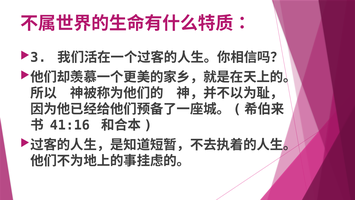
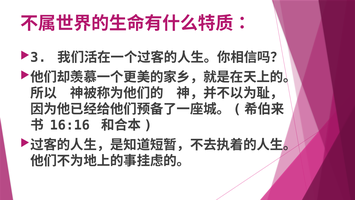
41:16: 41:16 -> 16:16
